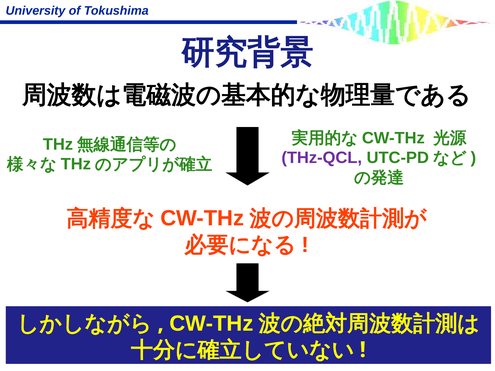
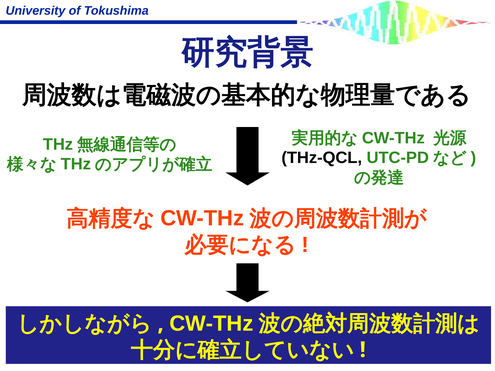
THz-QCL colour: purple -> black
